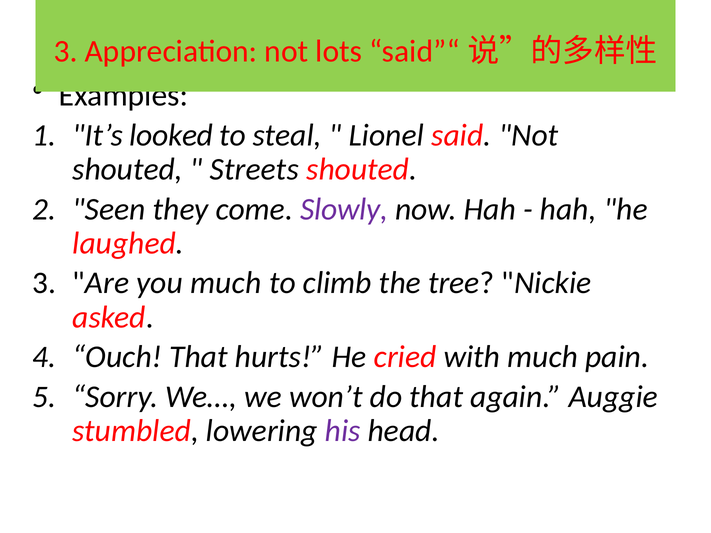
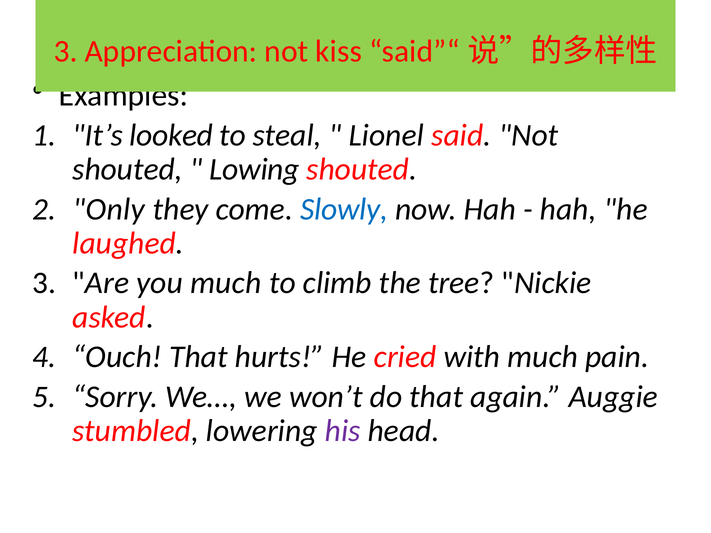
lots: lots -> kiss
Streets: Streets -> Lowing
Seen: Seen -> Only
Slowly colour: purple -> blue
